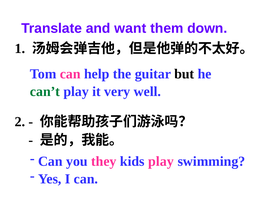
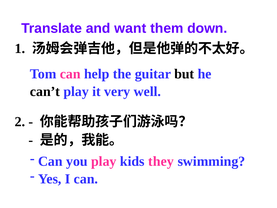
can’t colour: green -> black
you they: they -> play
kids play: play -> they
